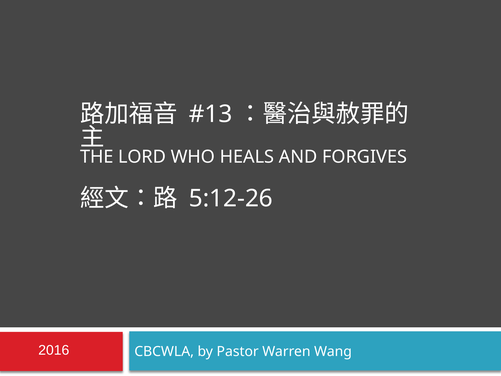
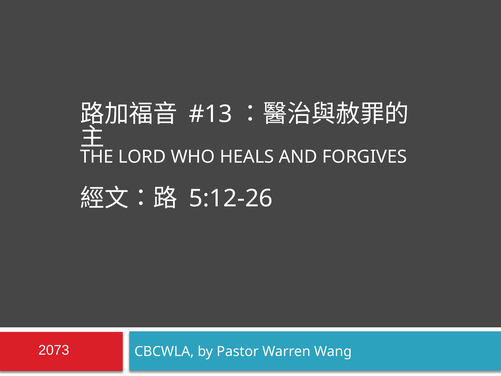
2016: 2016 -> 2073
